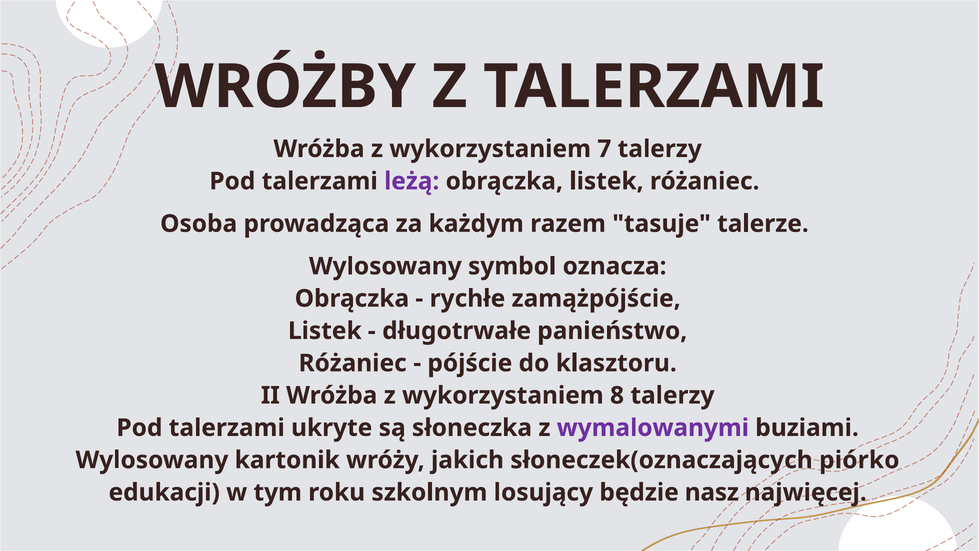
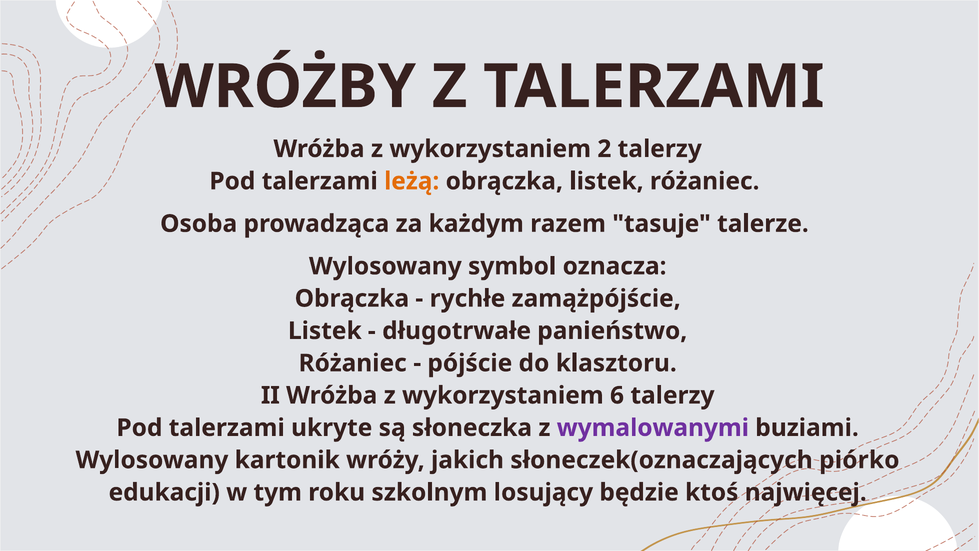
7: 7 -> 2
leżą colour: purple -> orange
8: 8 -> 6
nasz: nasz -> ktoś
